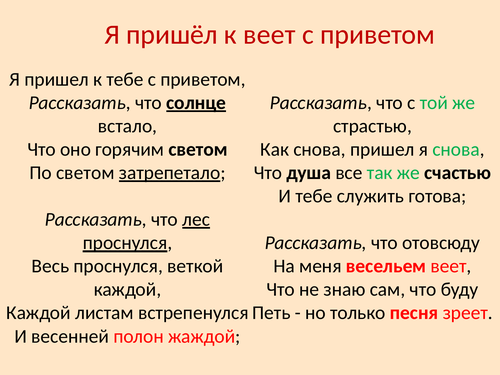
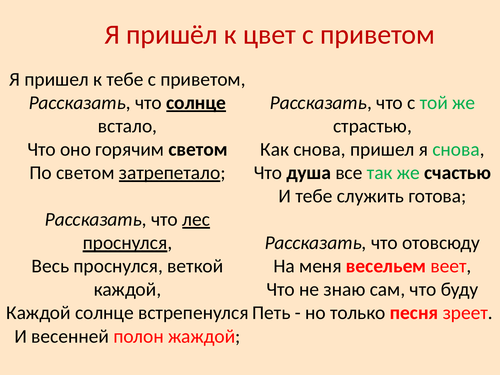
к веет: веет -> цвет
Каждой листам: листам -> солнце
